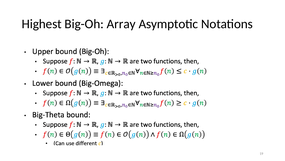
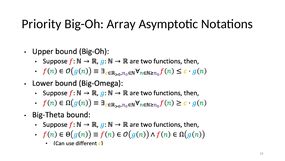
Highest: Highest -> Priority
